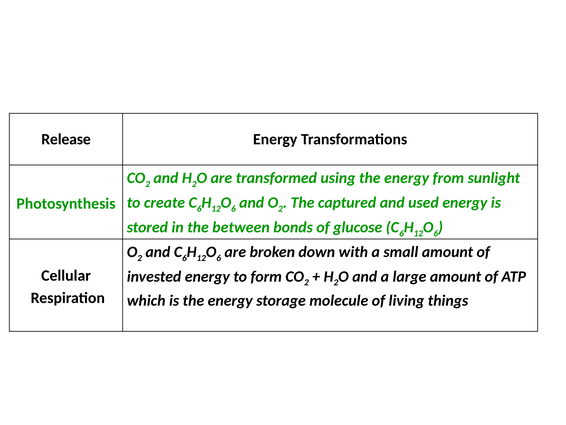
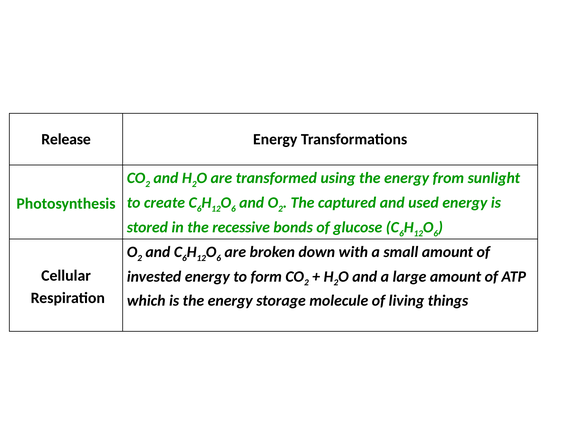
between: between -> recessive
